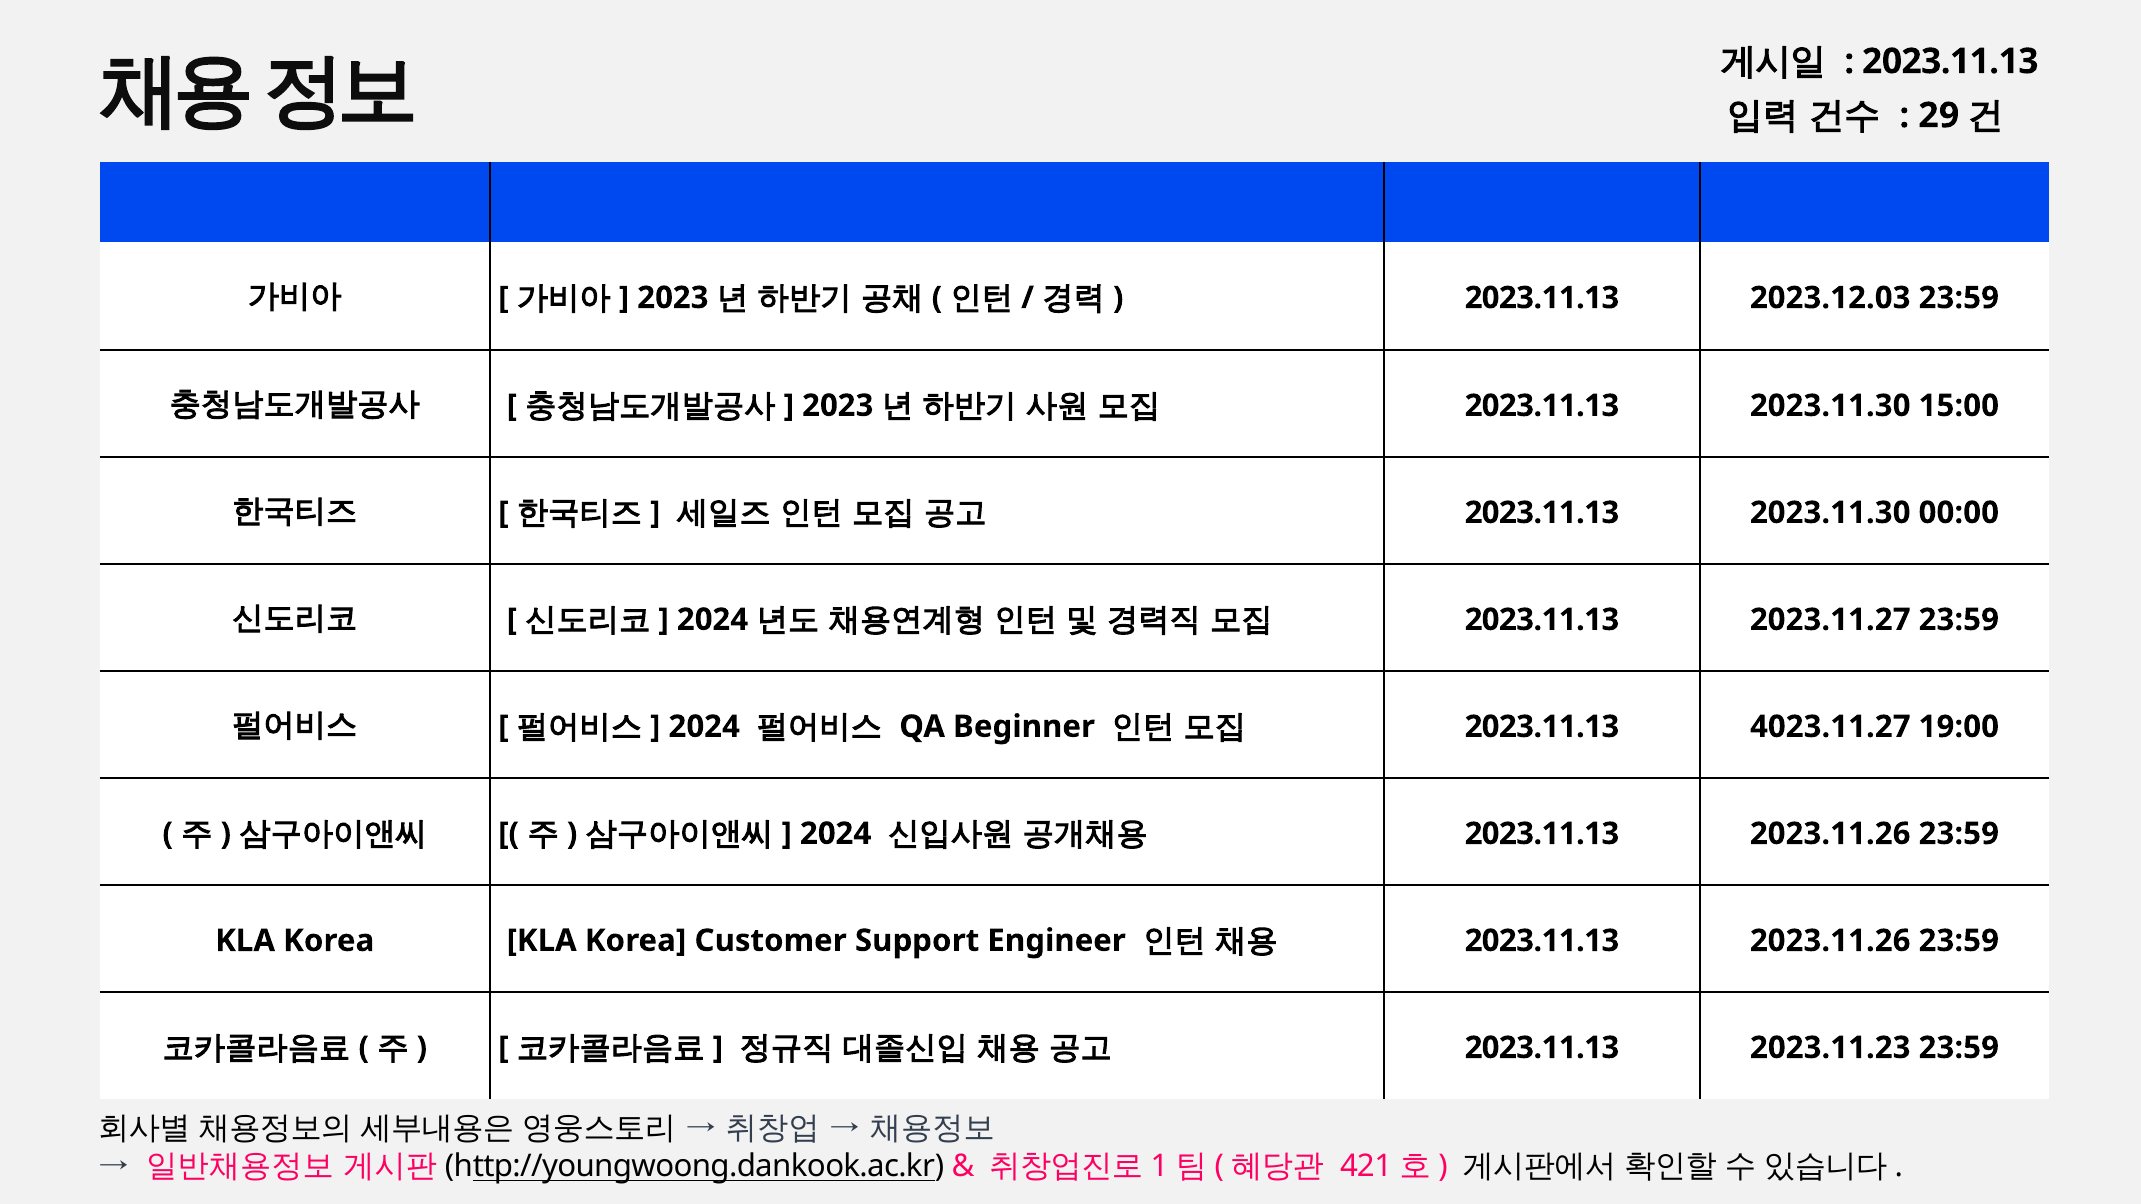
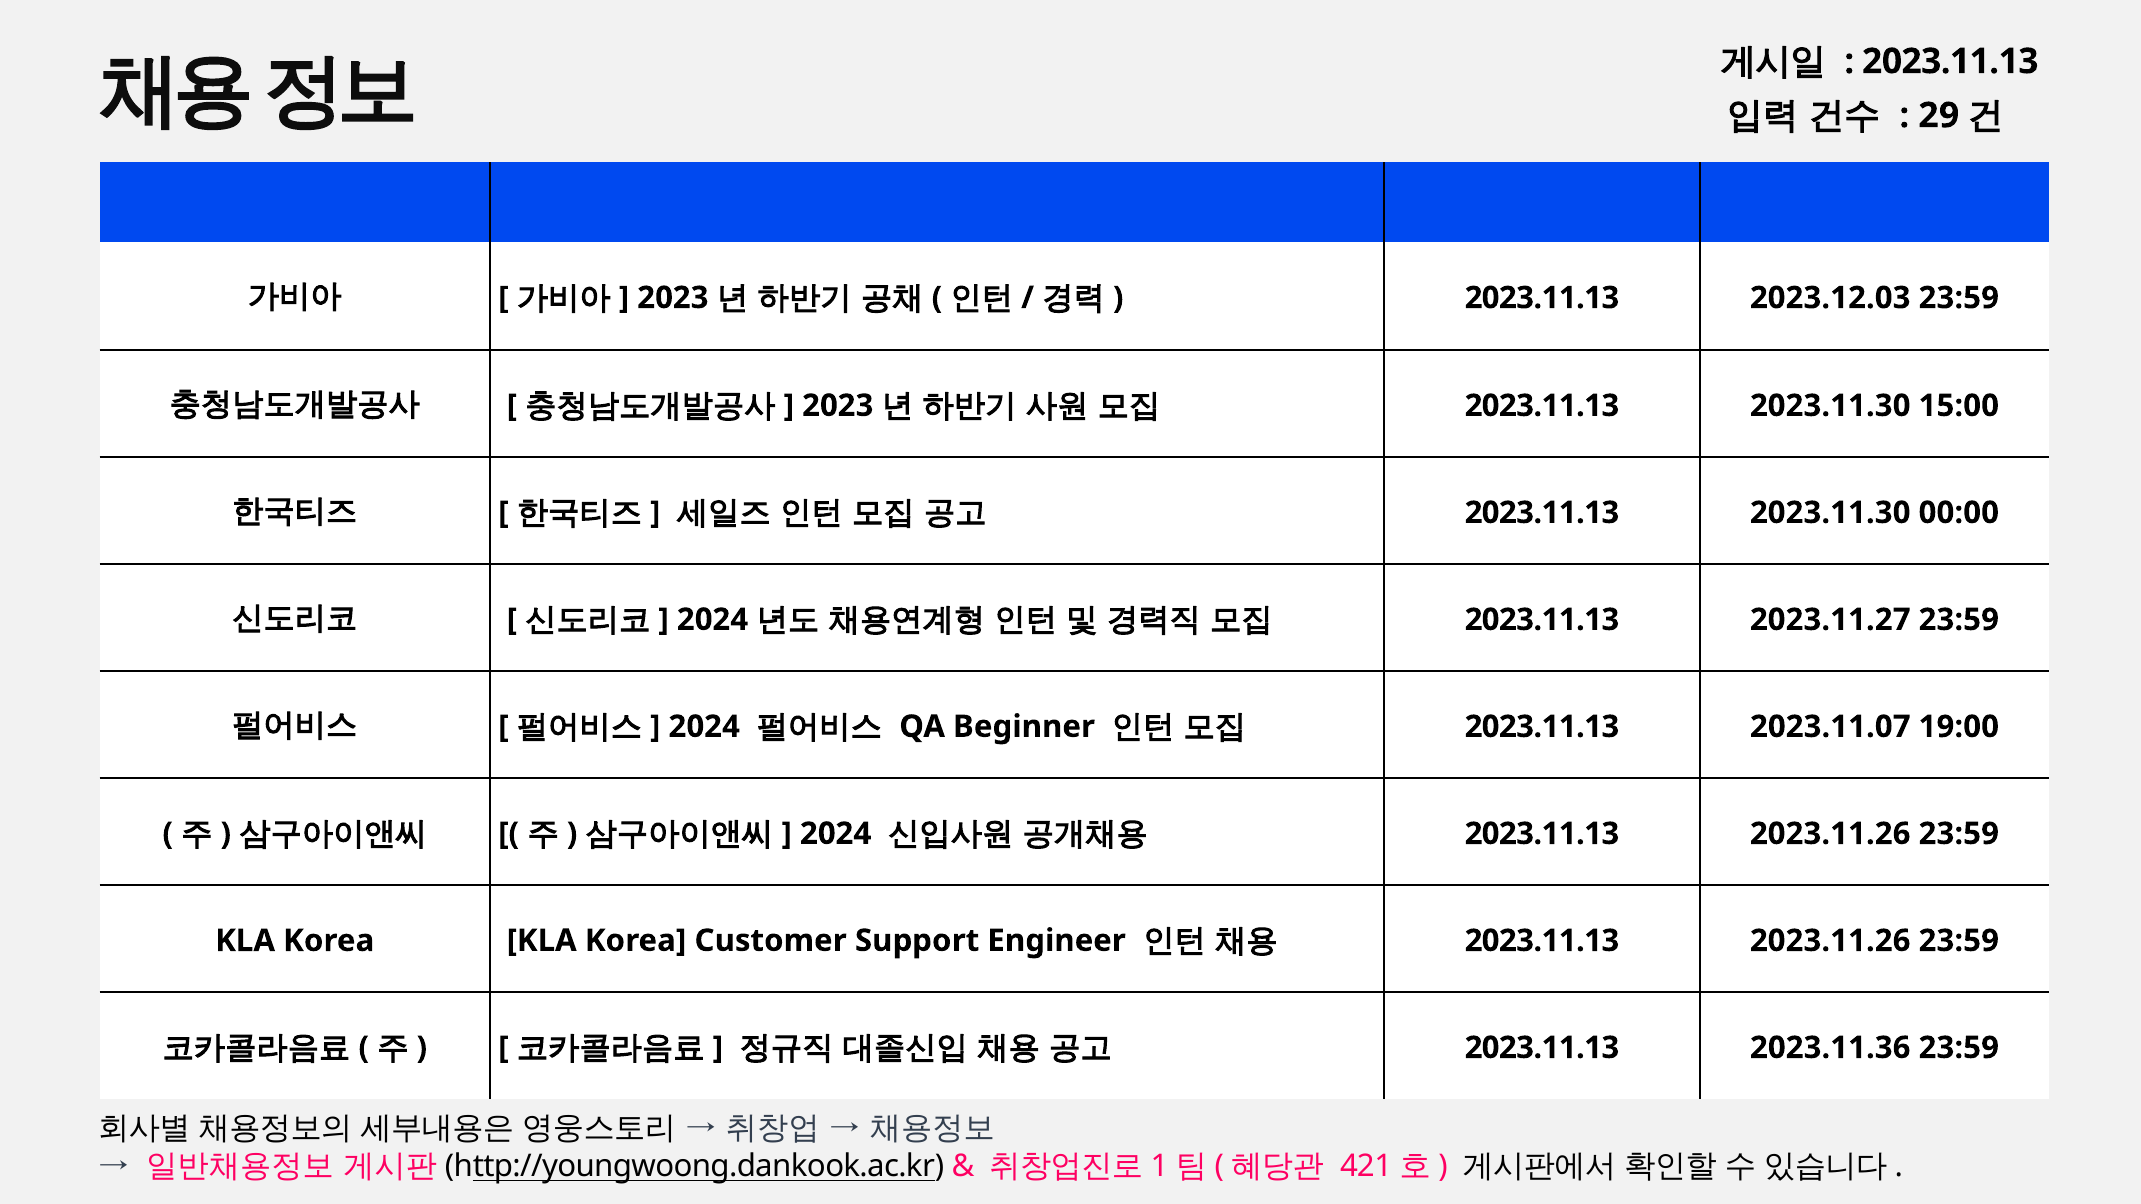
4023.11.27: 4023.11.27 -> 2023.11.07
2023.11.23: 2023.11.23 -> 2023.11.36
